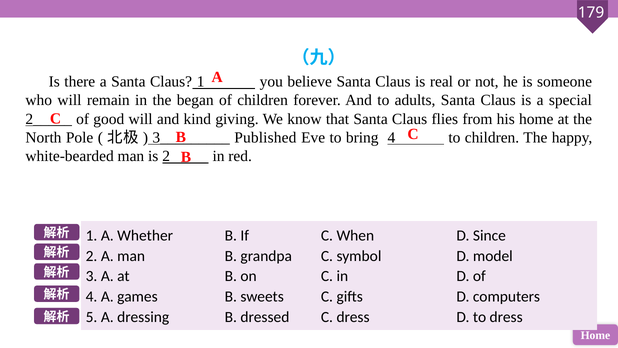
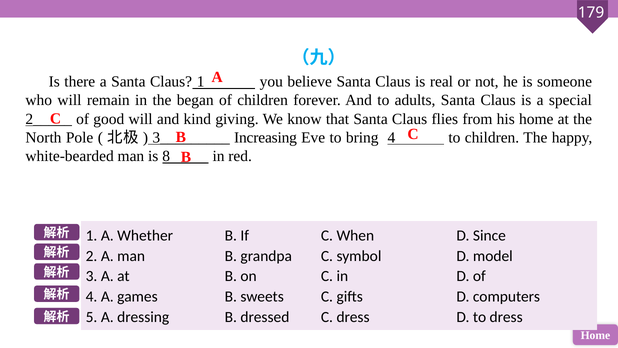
Published: Published -> Increasing
is 2: 2 -> 8
